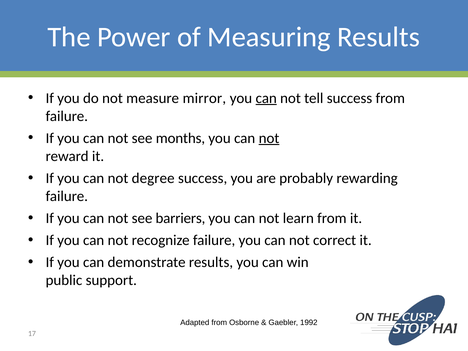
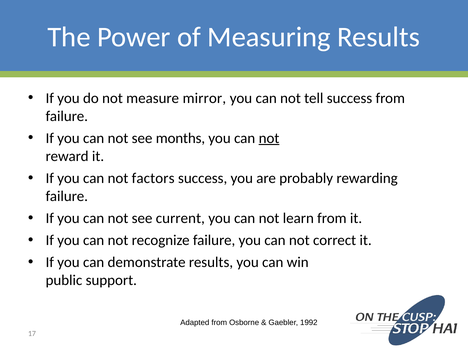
can at (266, 98) underline: present -> none
degree: degree -> factors
barriers: barriers -> current
